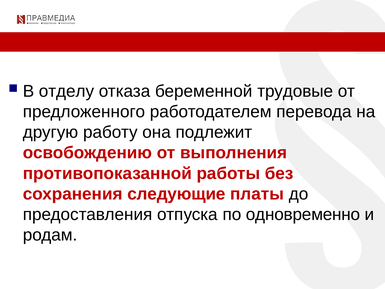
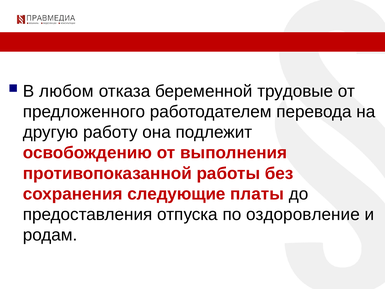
отделу: отделу -> любом
одновременно: одновременно -> оздоровление
